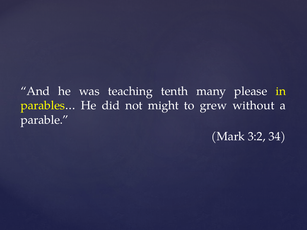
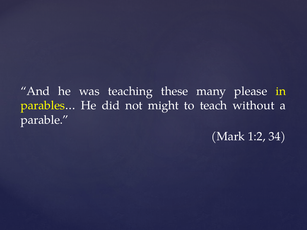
tenth: tenth -> these
grew: grew -> teach
3:2: 3:2 -> 1:2
